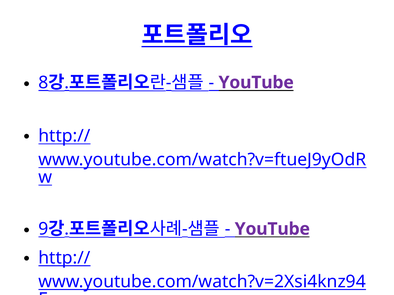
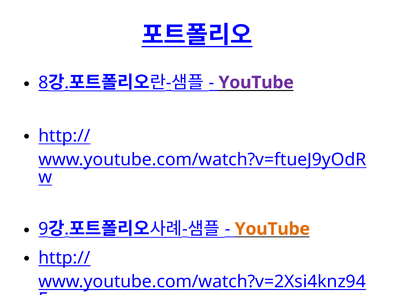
YouTube at (272, 229) colour: purple -> orange
